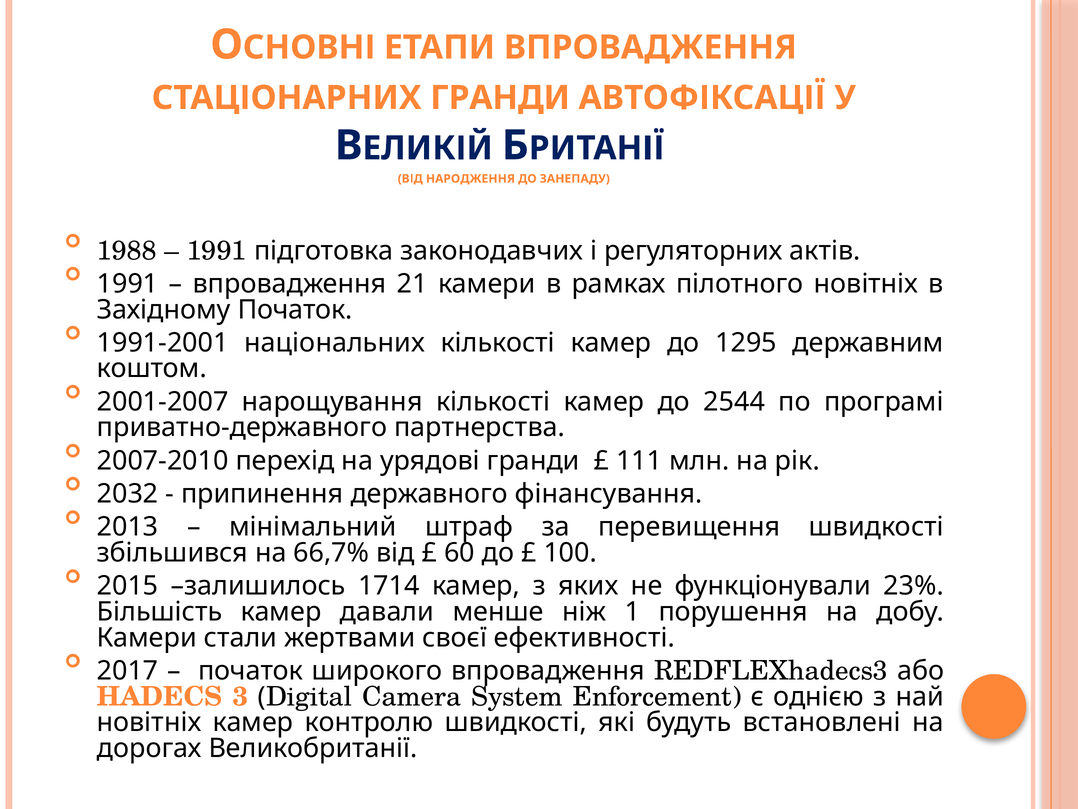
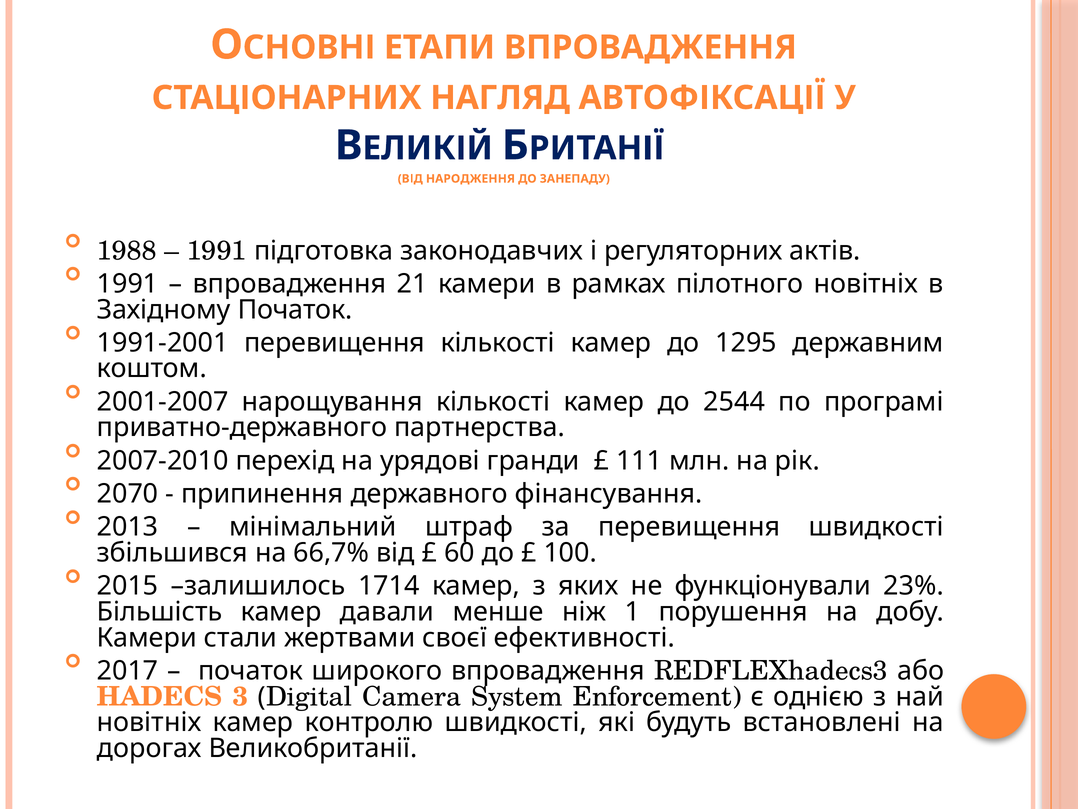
СТАЦІОНАРНИХ ГРАНДИ: ГРАНДИ -> НАГЛЯД
1991-2001 національних: національних -> перевищення
2032: 2032 -> 2070
